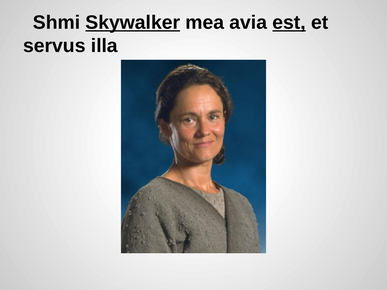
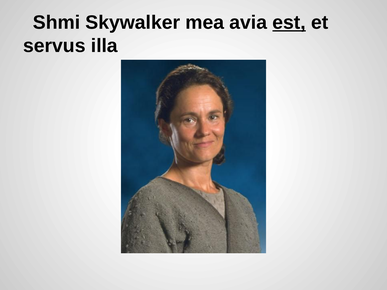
Skywalker underline: present -> none
